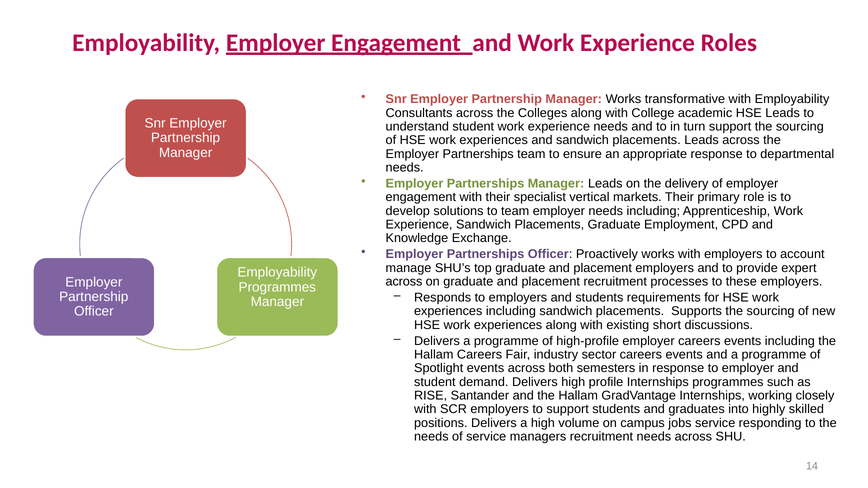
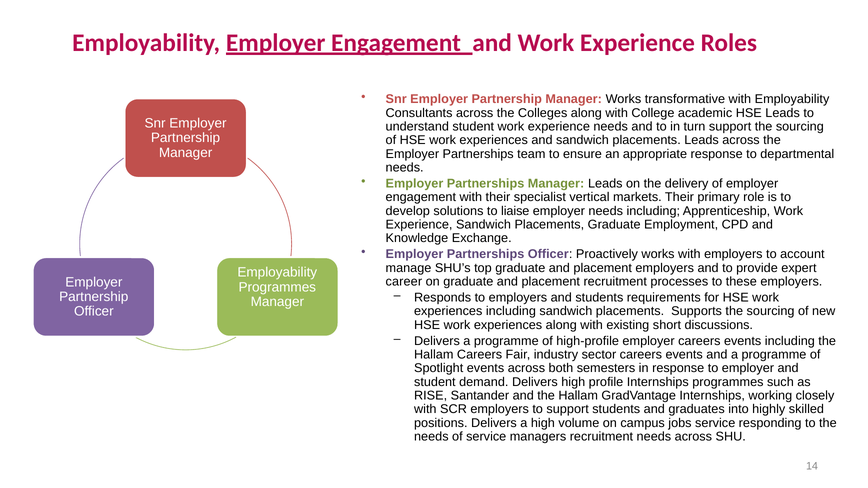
to team: team -> liaise
across at (404, 282): across -> career
